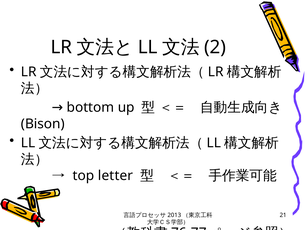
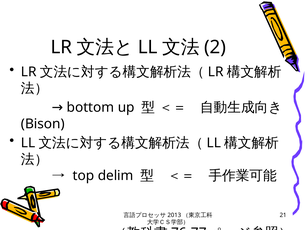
letter: letter -> delim
